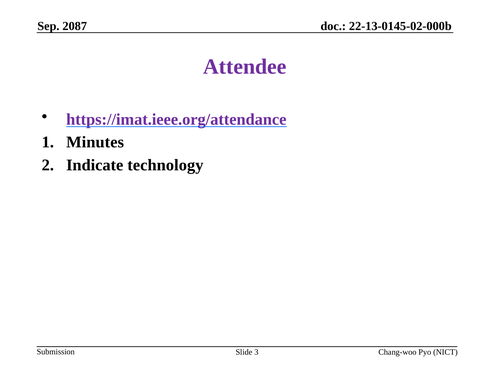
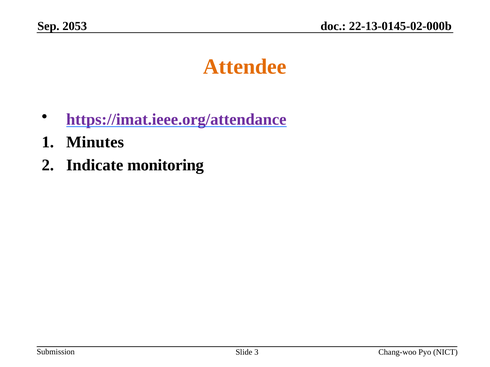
2087: 2087 -> 2053
Attendee colour: purple -> orange
technology: technology -> monitoring
